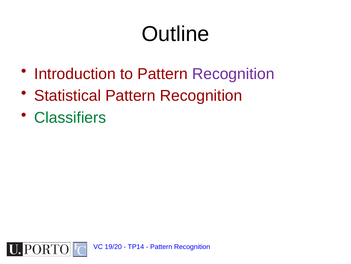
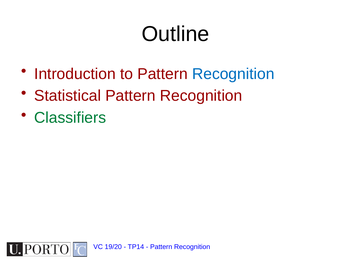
Recognition at (233, 74) colour: purple -> blue
